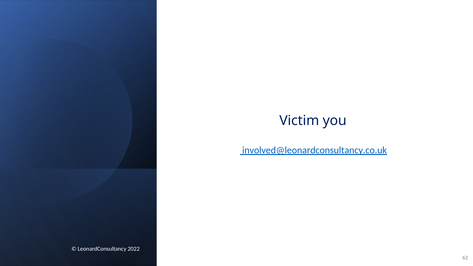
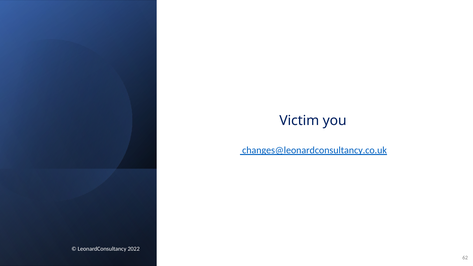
involved@leonardconsultancy.co.uk: involved@leonardconsultancy.co.uk -> changes@leonardconsultancy.co.uk
